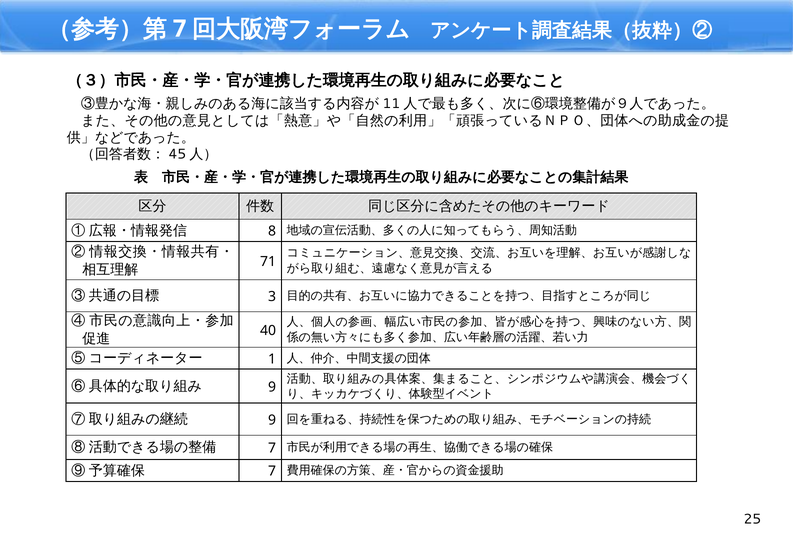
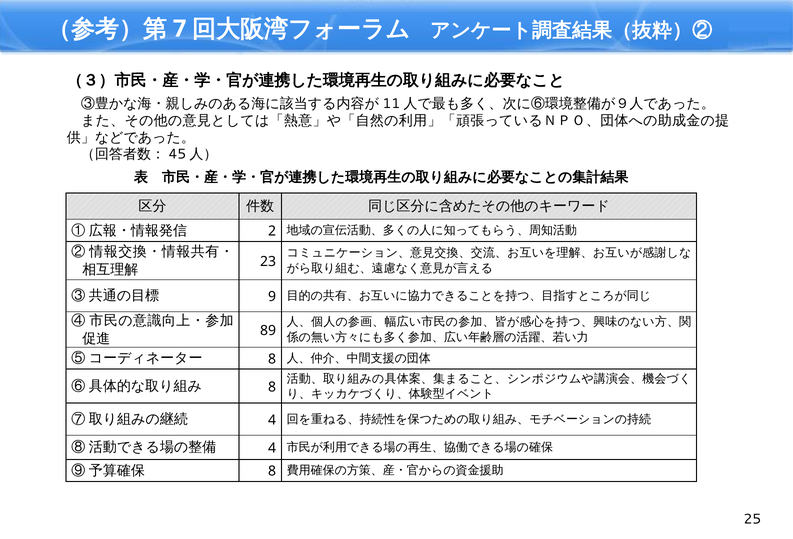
8: 8 -> 2
71: 71 -> 23
3: 3 -> 9
40: 40 -> 89
1 at (272, 359): 1 -> 8
9 at (272, 387): 9 -> 8
9 at (272, 420): 9 -> 4
7 at (272, 449): 7 -> 4
7 at (272, 472): 7 -> 8
